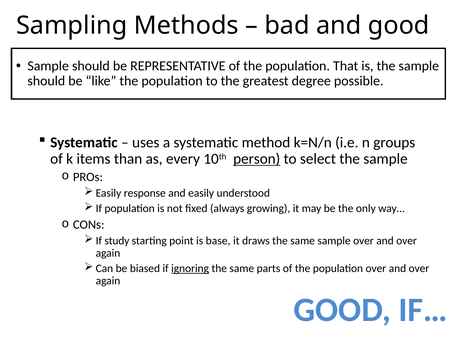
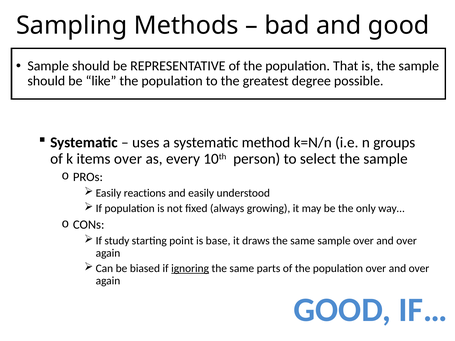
items than: than -> over
person underline: present -> none
response: response -> reactions
